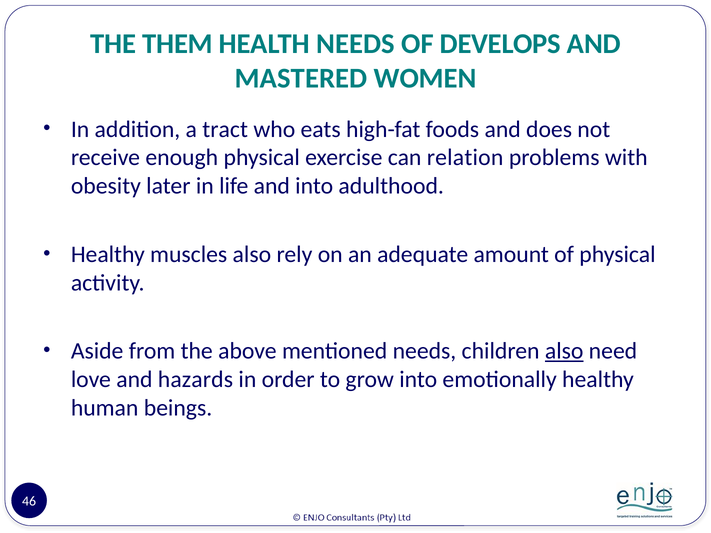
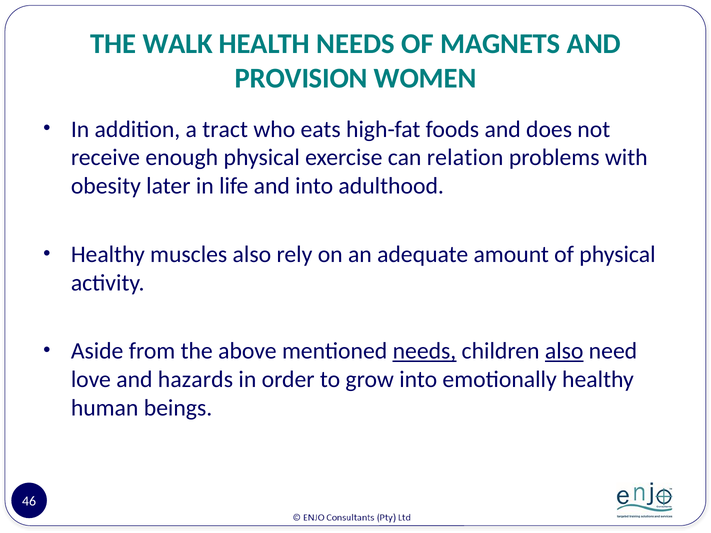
THEM: THEM -> WALK
DEVELOPS: DEVELOPS -> MAGNETS
MASTERED: MASTERED -> PROVISION
needs at (424, 351) underline: none -> present
